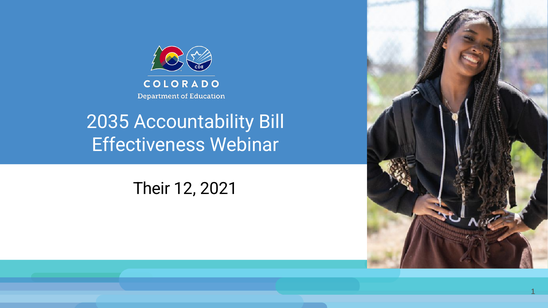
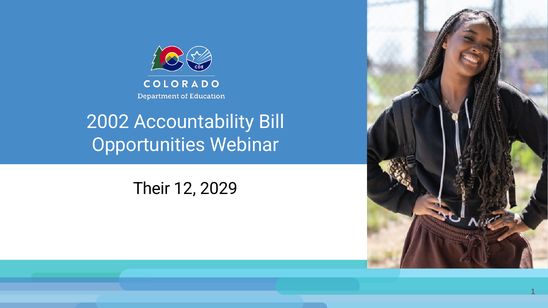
2035: 2035 -> 2002
Effectiveness: Effectiveness -> Opportunities
2021: 2021 -> 2029
